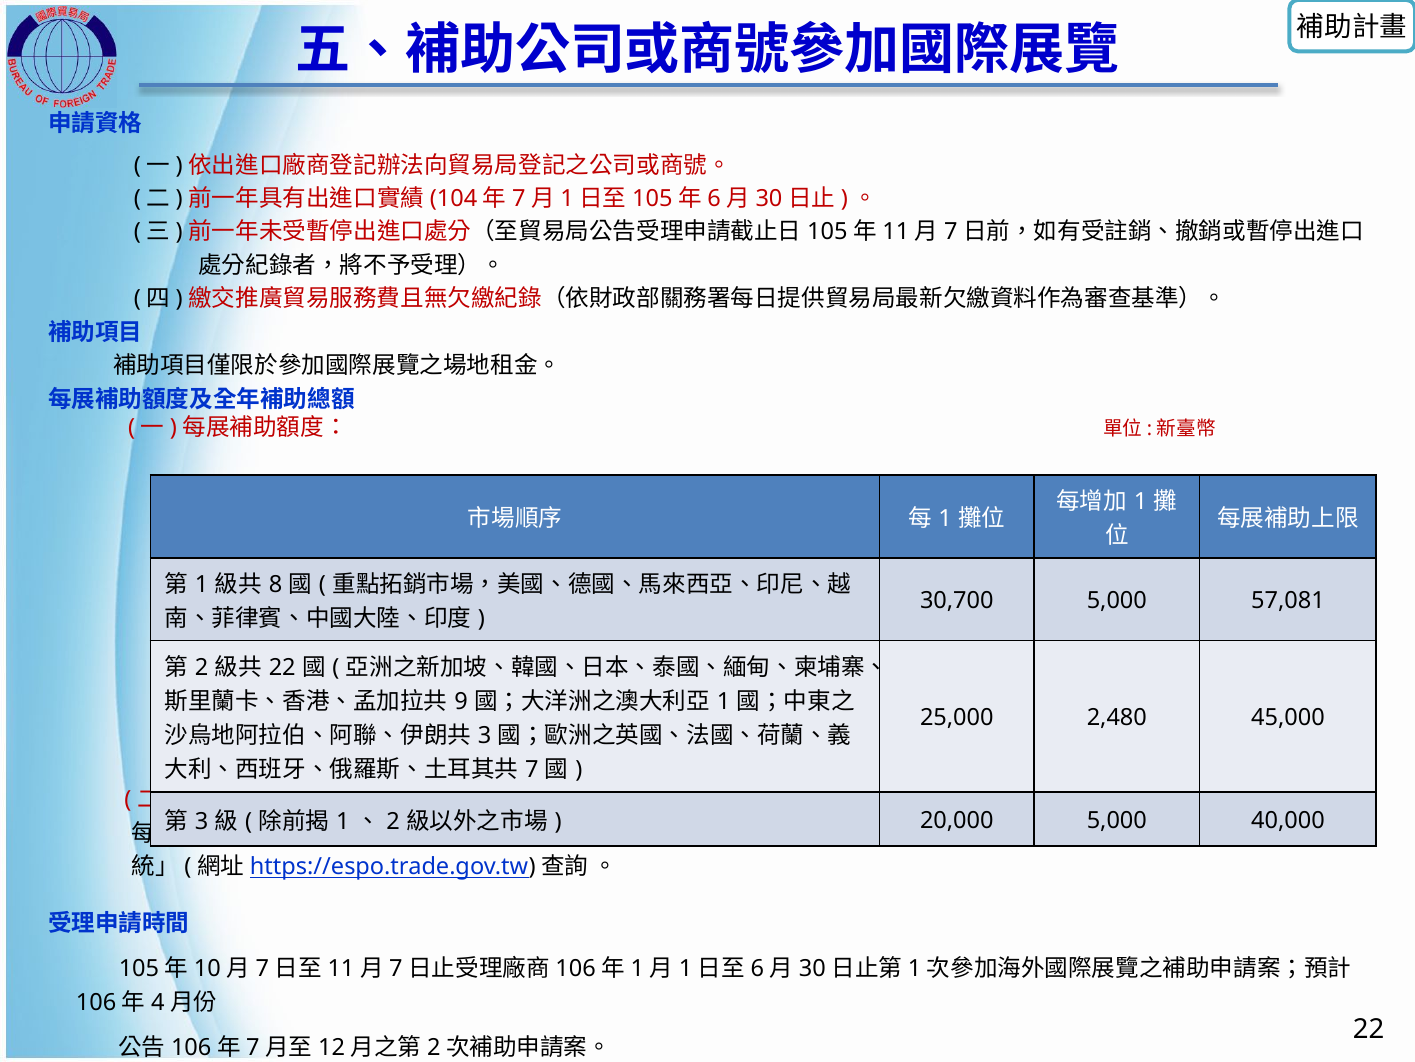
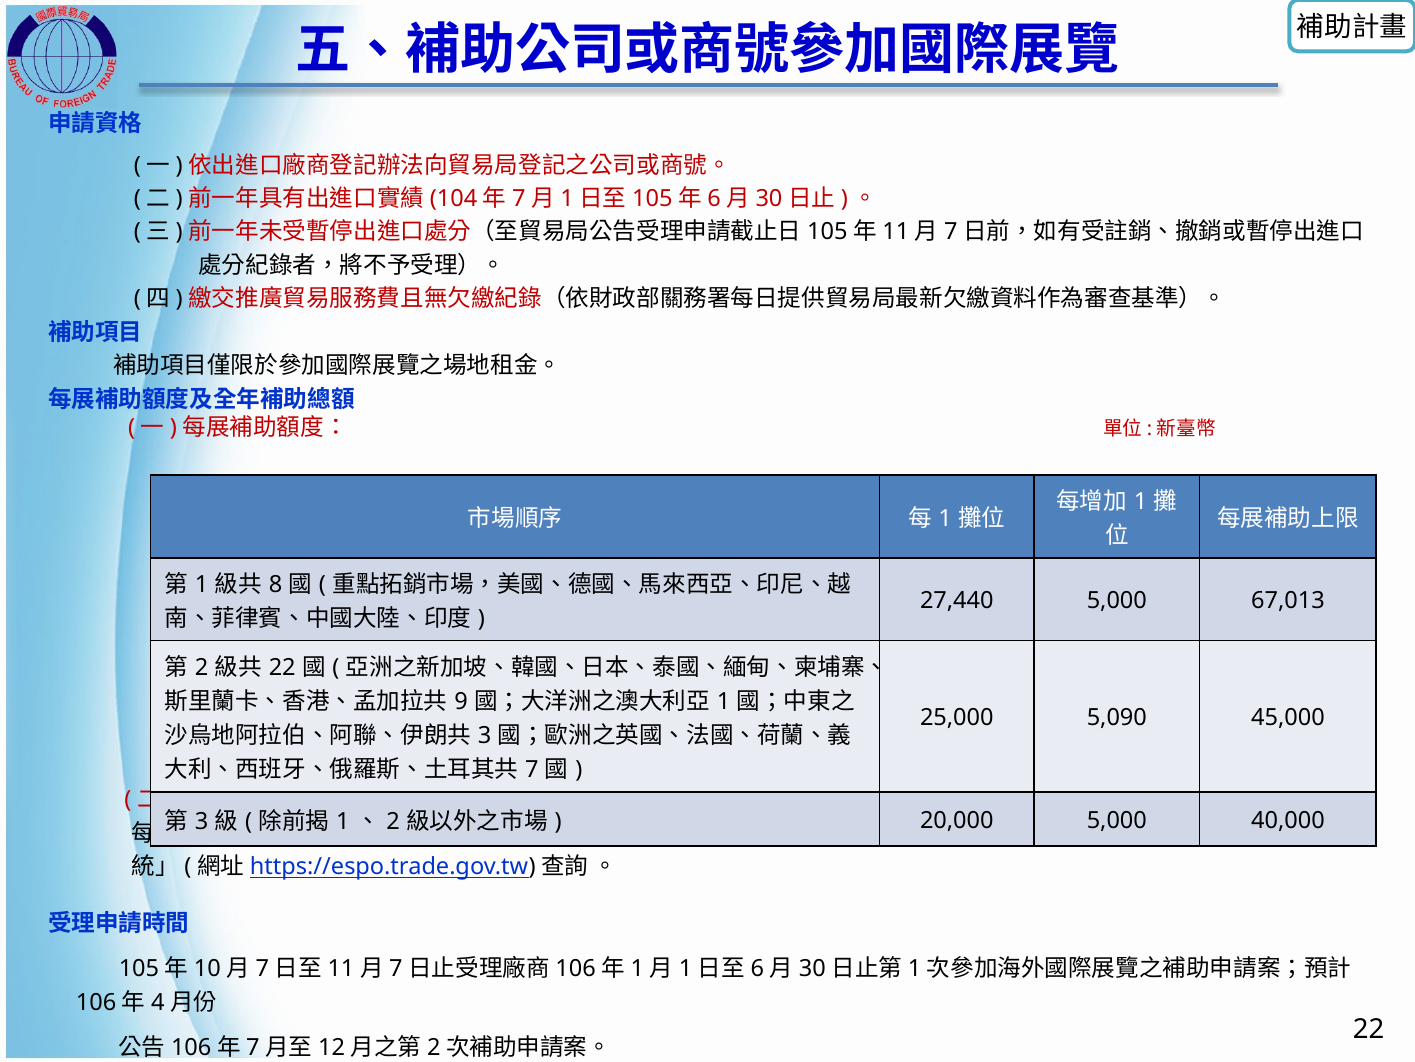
30,700: 30,700 -> 27,440
57,081: 57,081 -> 67,013
2,480: 2,480 -> 5,090
